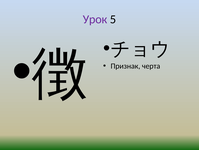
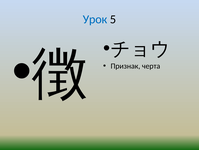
Урок colour: purple -> blue
